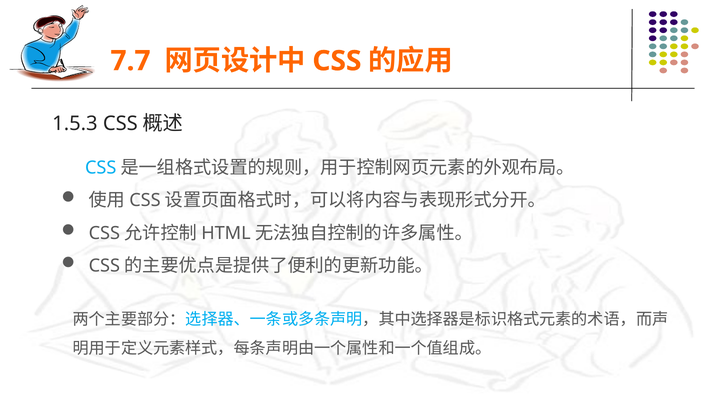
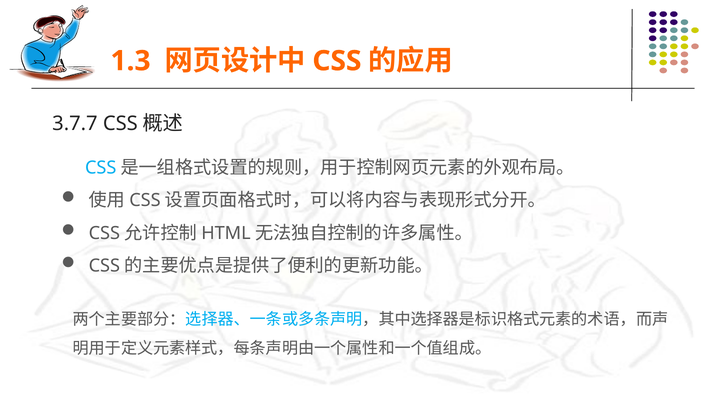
7.7: 7.7 -> 1.3
1.5.3: 1.5.3 -> 3.7.7
